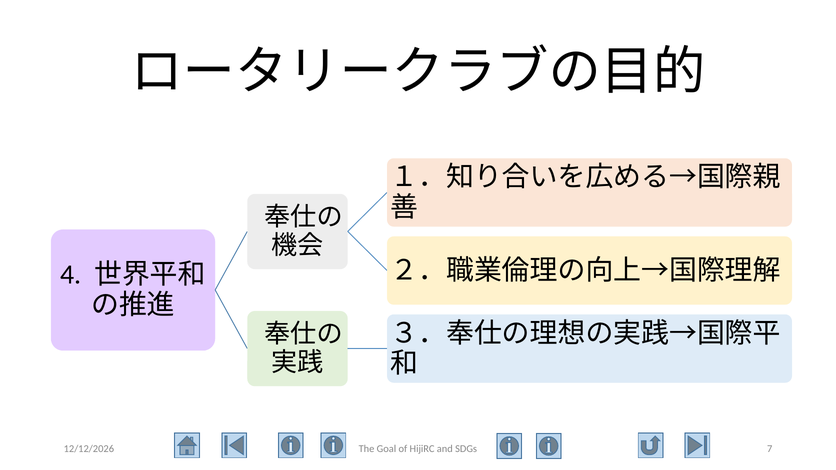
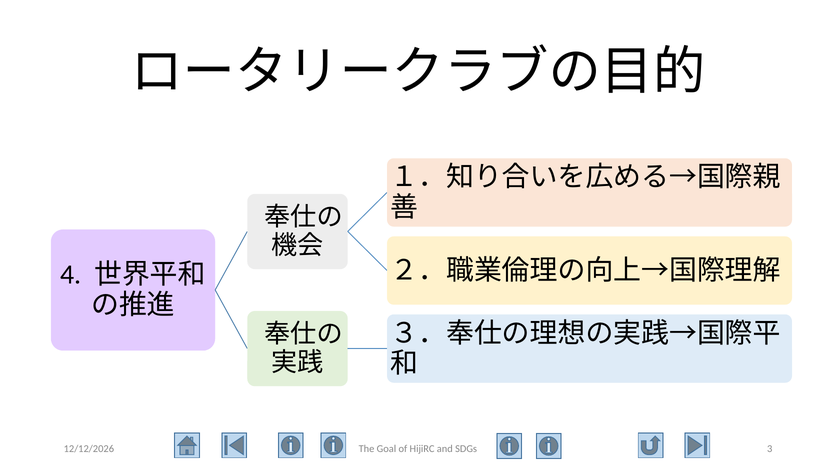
7: 7 -> 3
